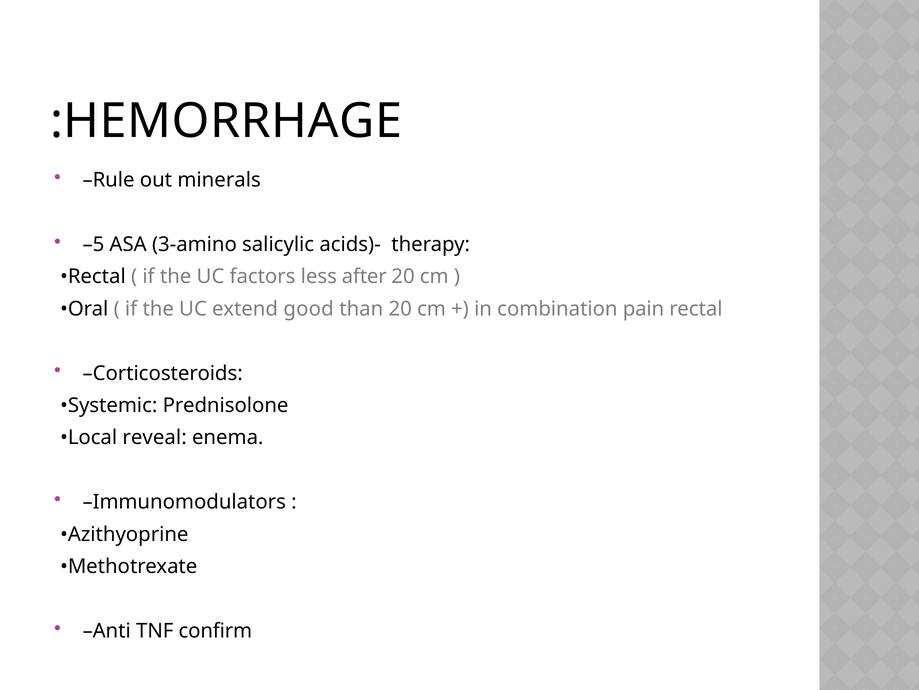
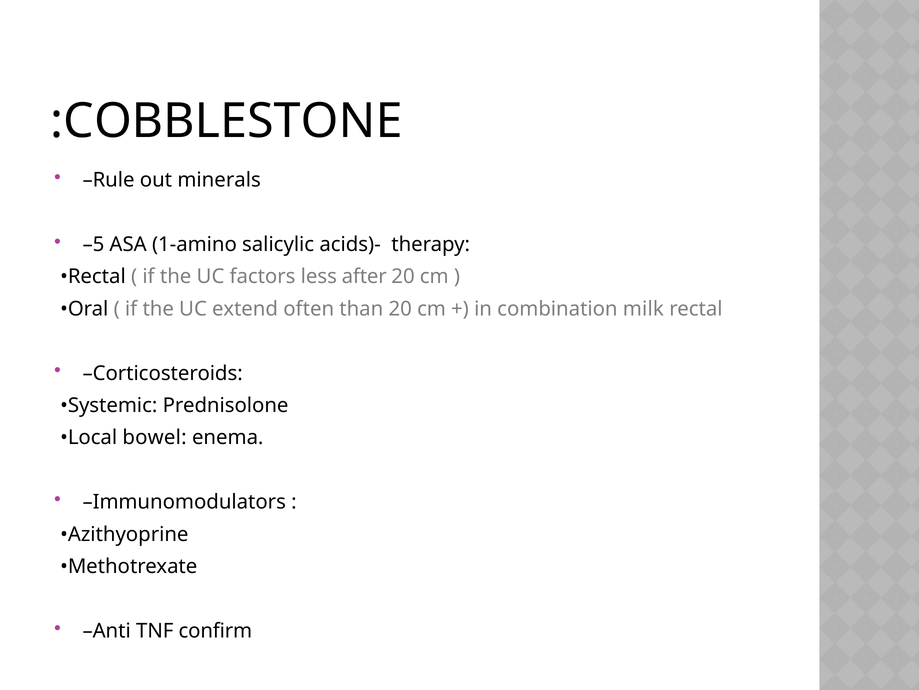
HEMORRHAGE: HEMORRHAGE -> COBBLESTONE
3-amino: 3-amino -> 1-amino
good: good -> often
pain: pain -> milk
reveal: reveal -> bowel
